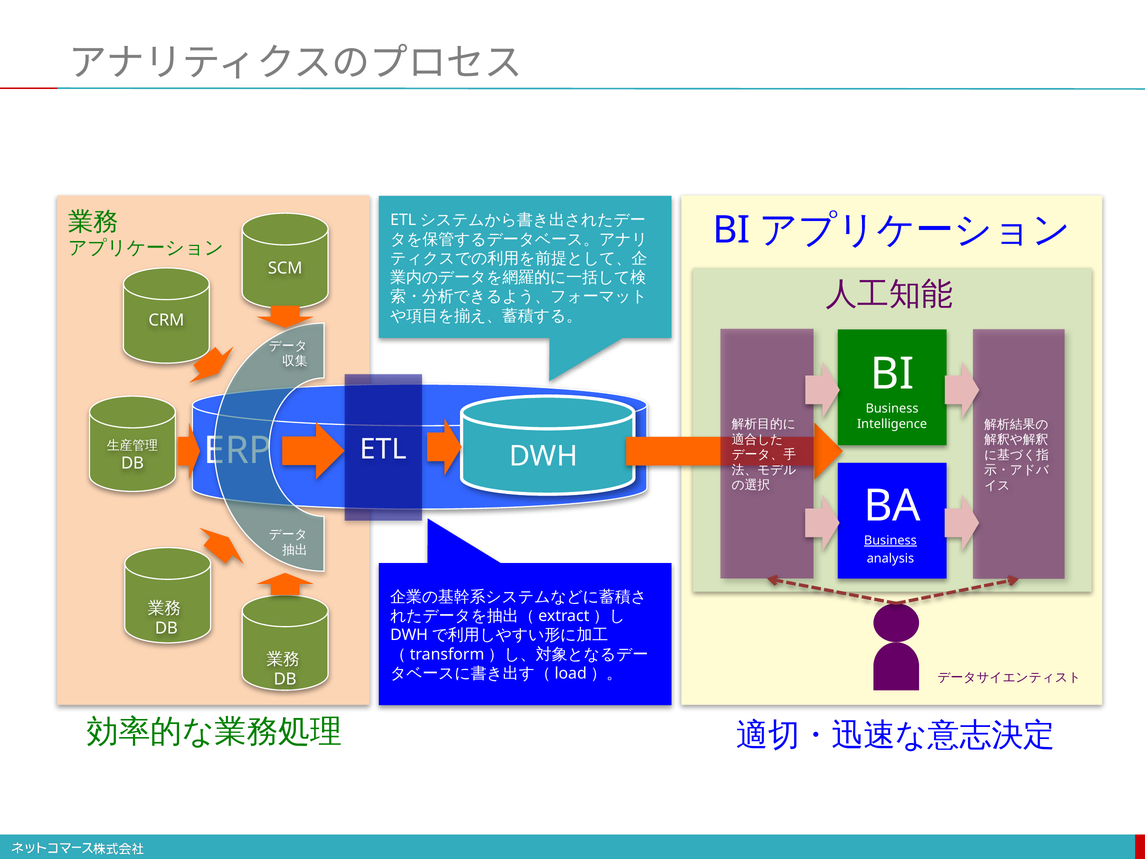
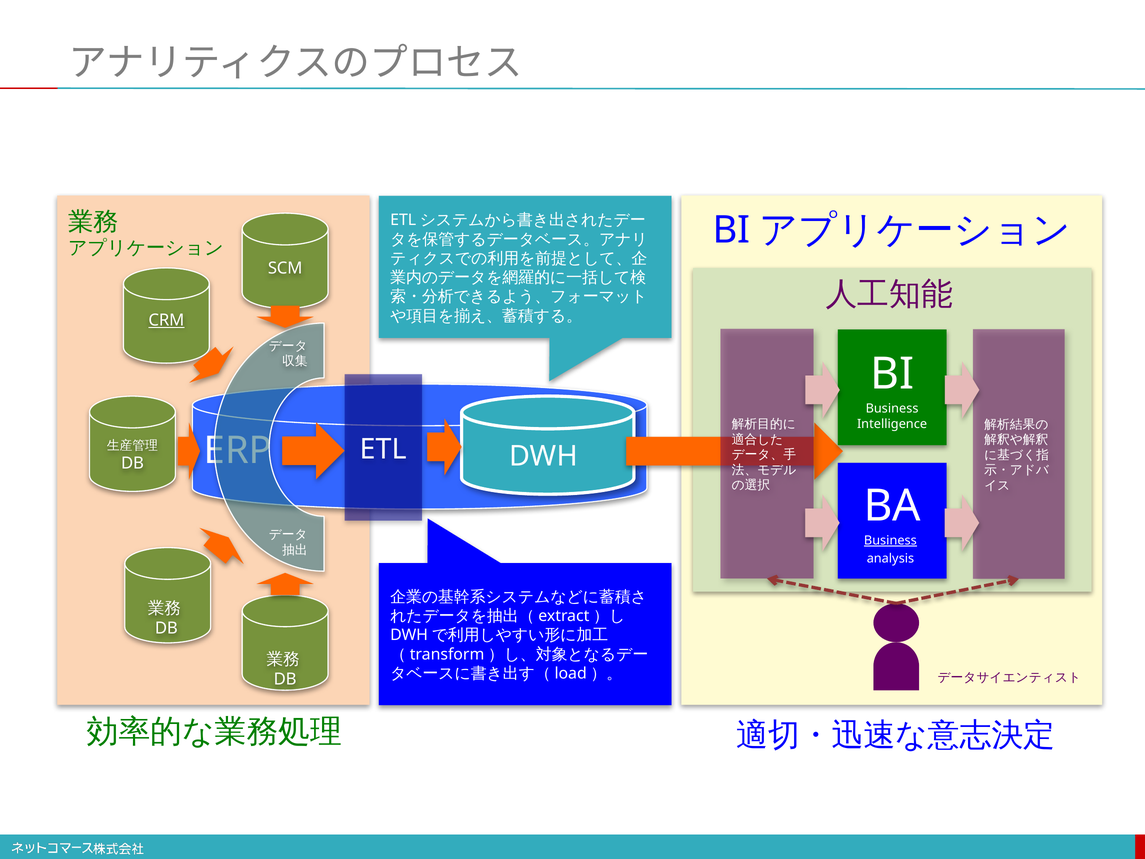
CRM underline: none -> present
